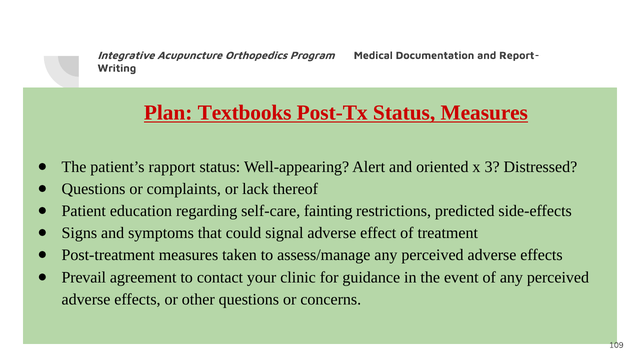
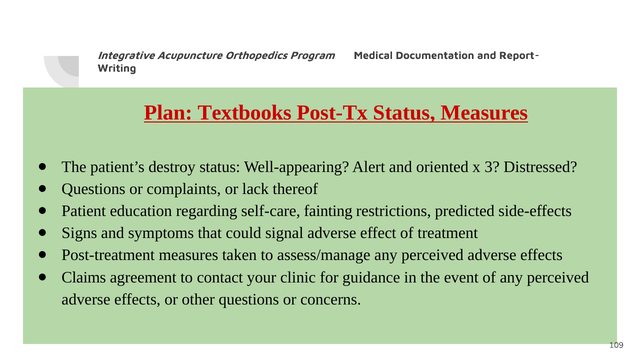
rapport: rapport -> destroy
Prevail: Prevail -> Claims
